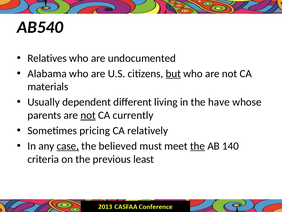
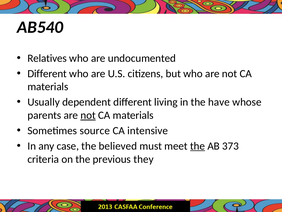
Alabama at (47, 73): Alabama -> Different
but underline: present -> none
currently at (133, 115): currently -> materials
pricing: pricing -> source
relatively: relatively -> intensive
case underline: present -> none
140: 140 -> 373
least: least -> they
